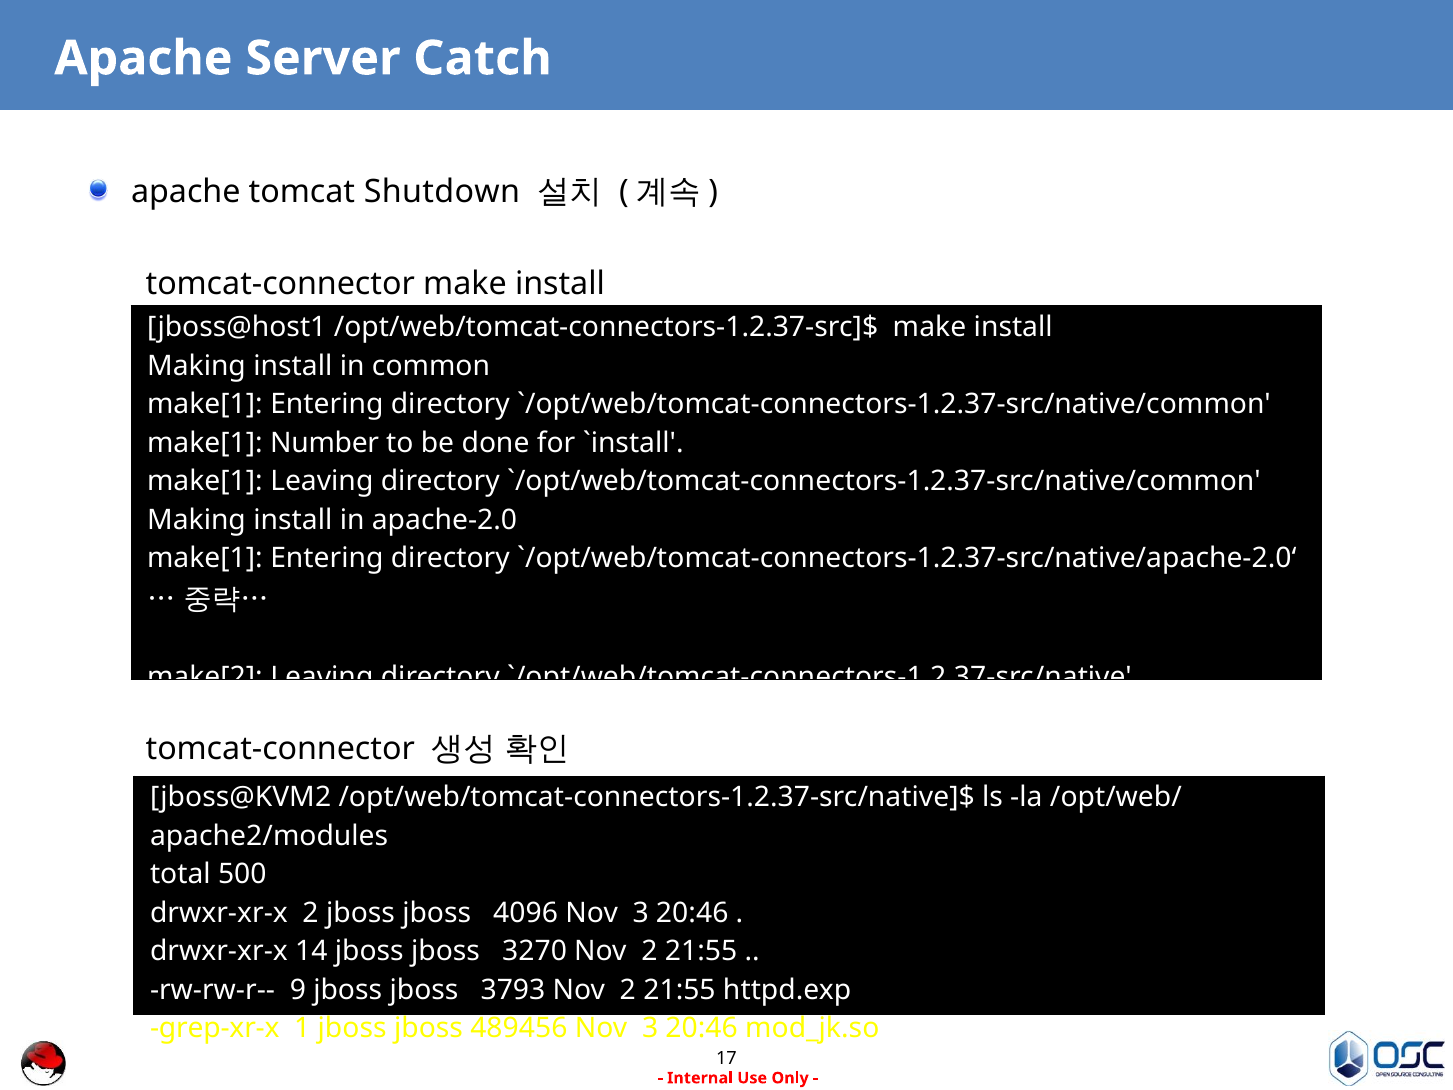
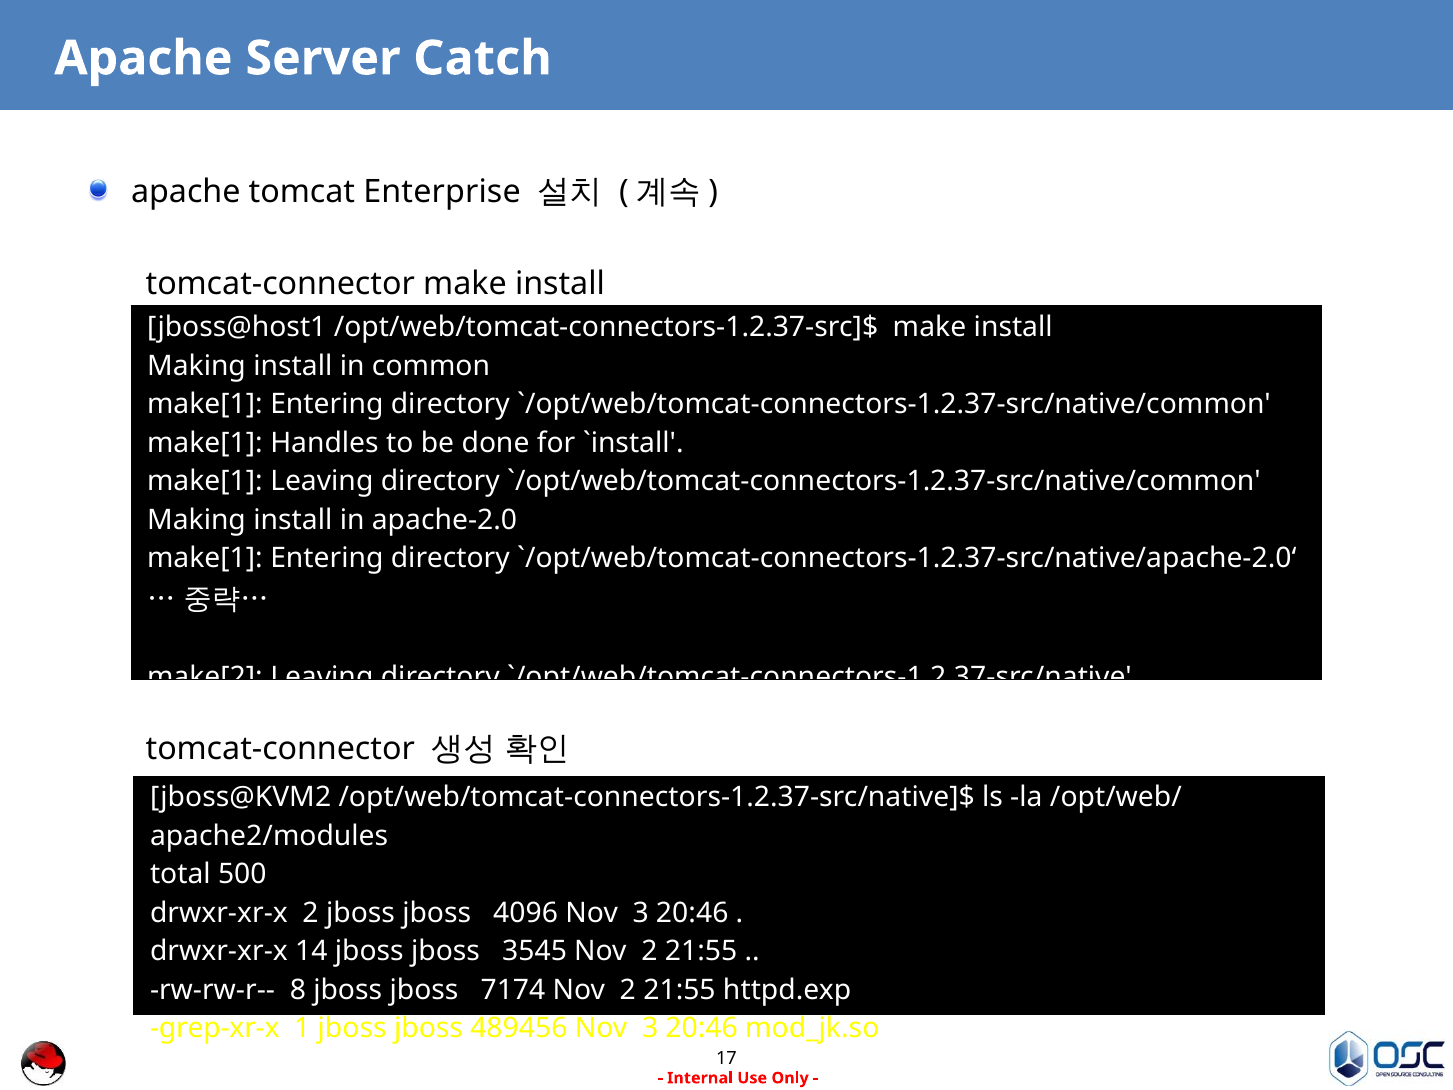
Shutdown: Shutdown -> Enterprise
Number: Number -> Handles
3270: 3270 -> 3545
9: 9 -> 8
3793: 3793 -> 7174
